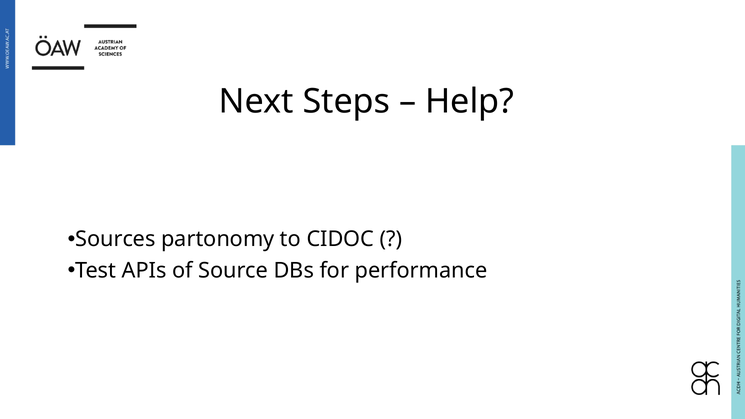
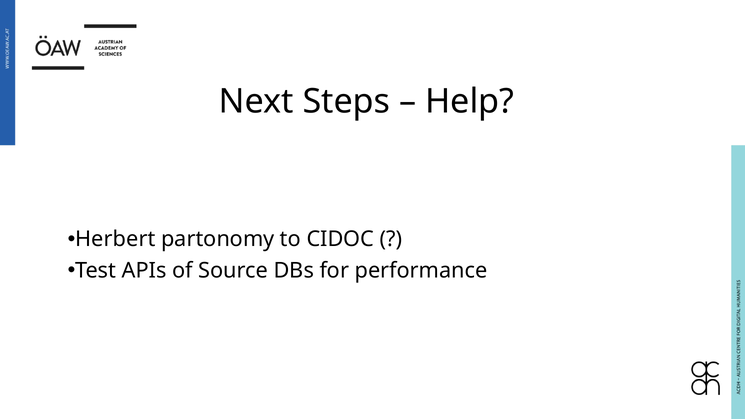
Sources: Sources -> Herbert
